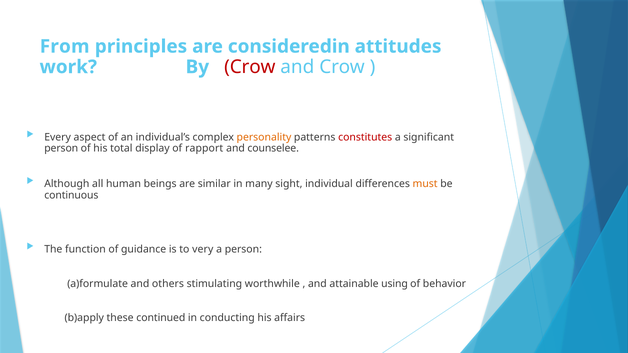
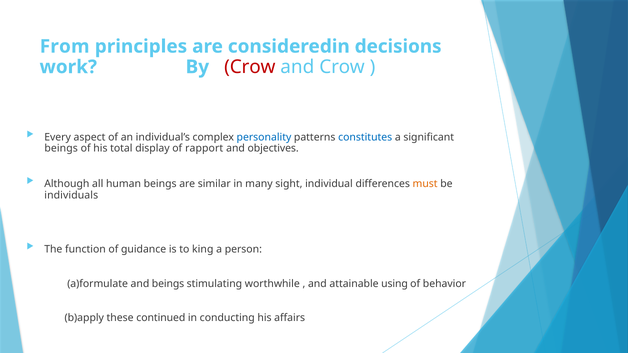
attitudes: attitudes -> decisions
personality colour: orange -> blue
constitutes colour: red -> blue
person at (61, 149): person -> beings
counselee: counselee -> objectives
continuous: continuous -> individuals
very: very -> king
and others: others -> beings
